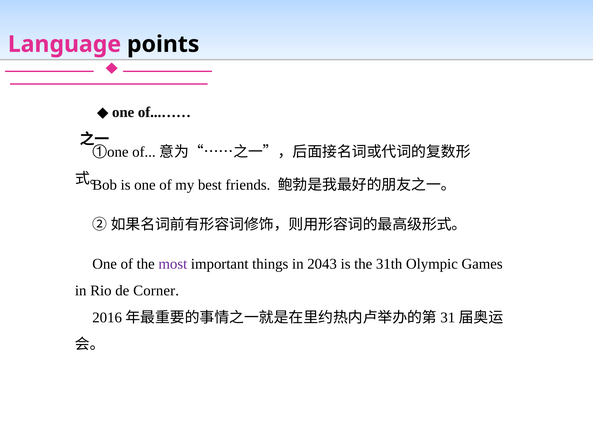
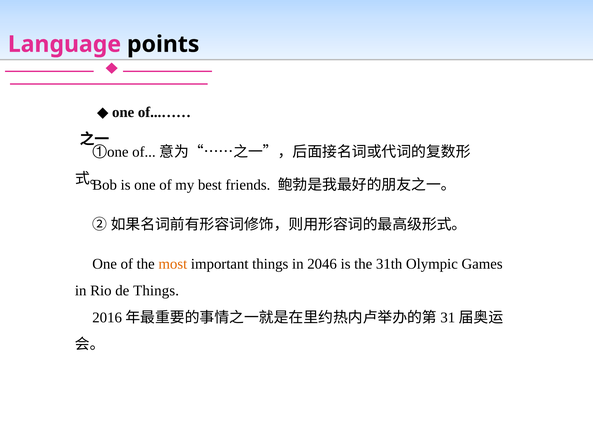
most colour: purple -> orange
2043: 2043 -> 2046
de Corner: Corner -> Things
